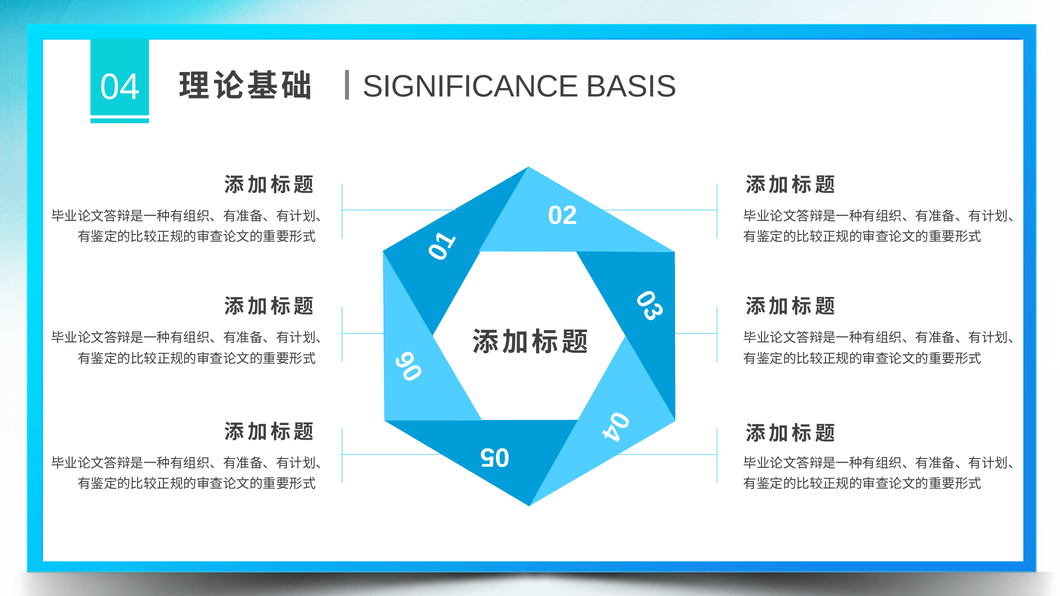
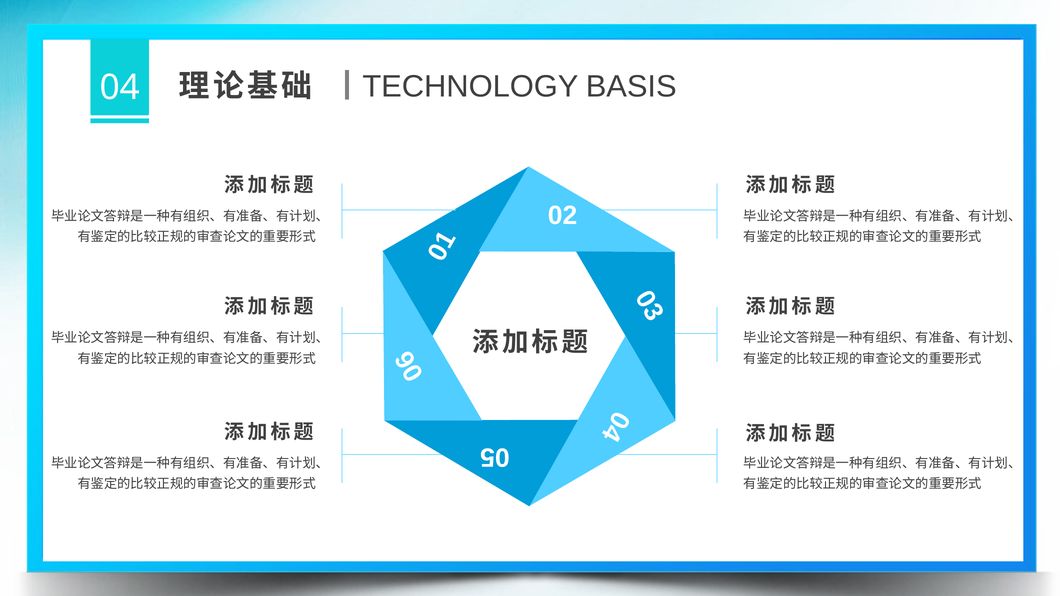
SIGNIFICANCE: SIGNIFICANCE -> TECHNOLOGY
